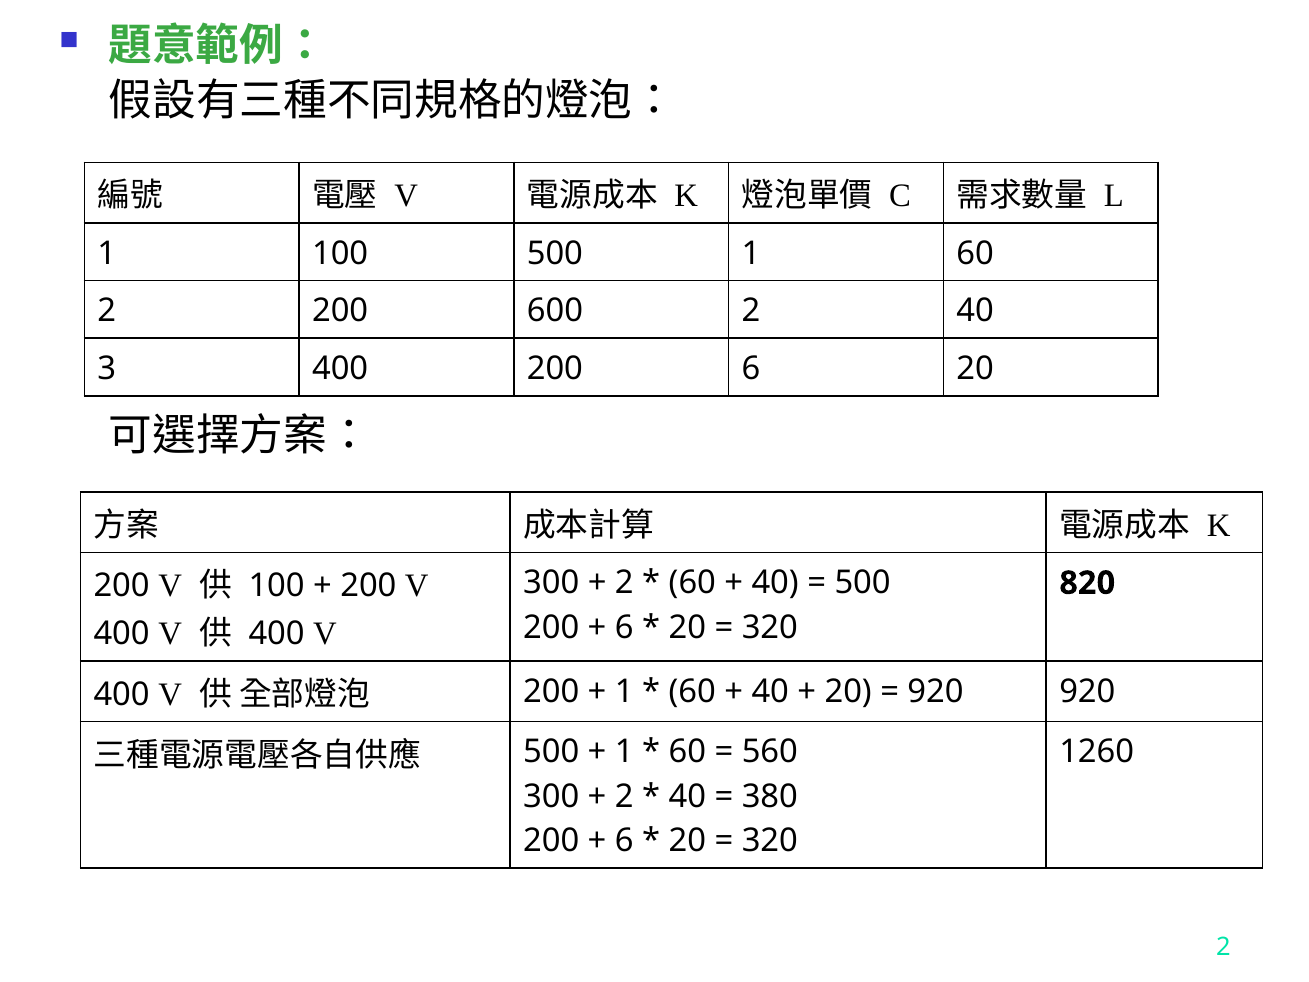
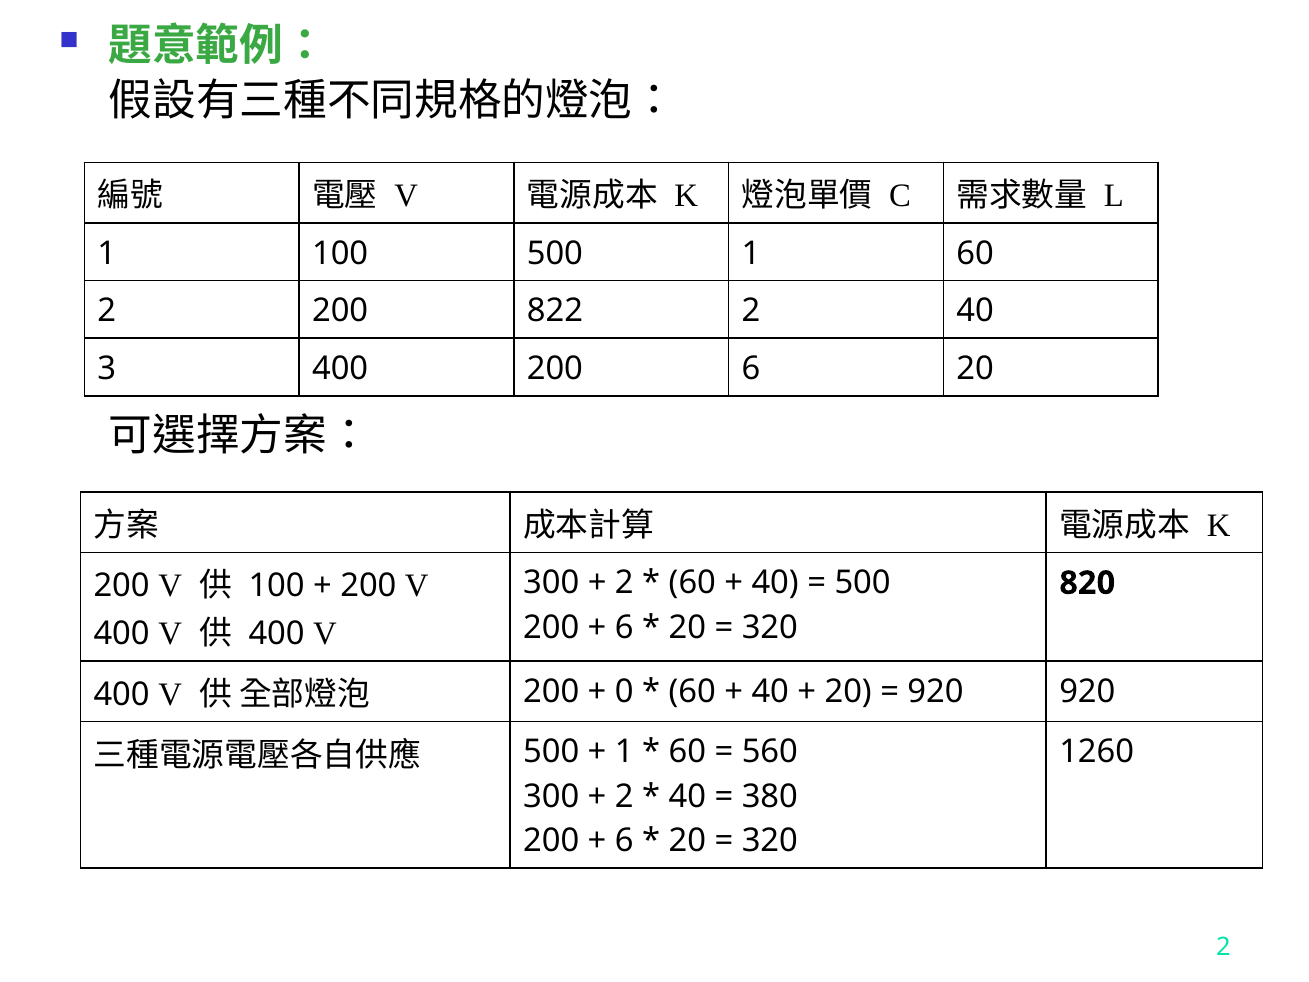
600: 600 -> 822
1 at (624, 691): 1 -> 0
